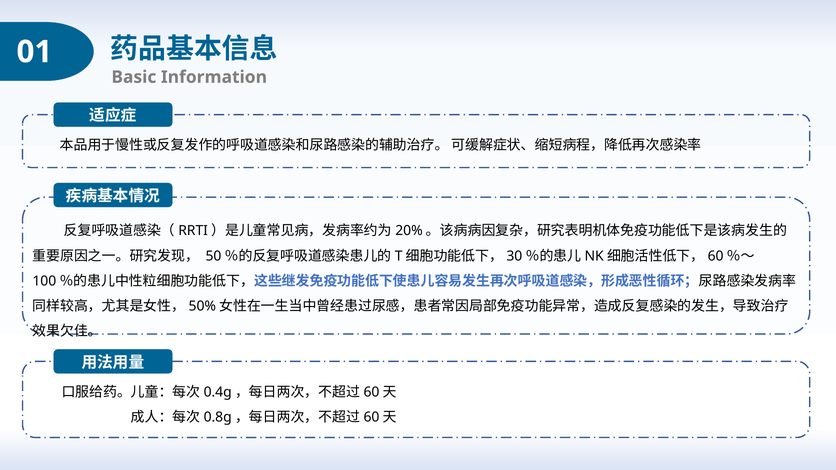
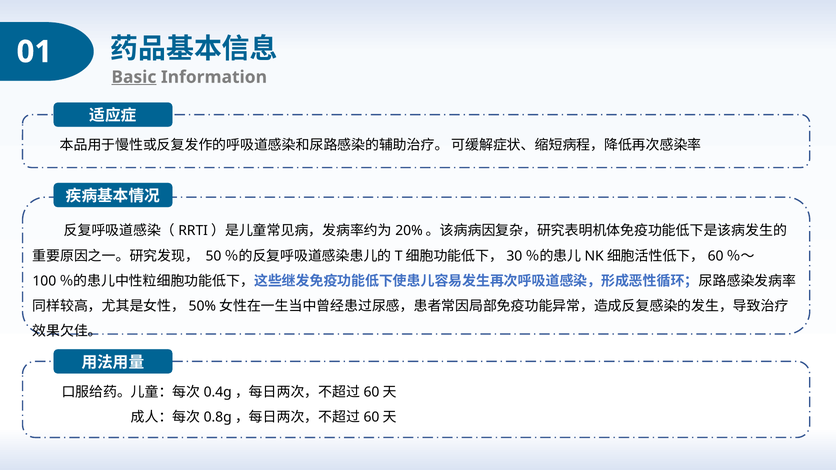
Basic underline: none -> present
